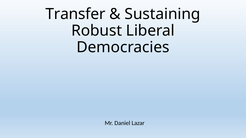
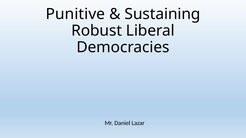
Transfer: Transfer -> Punitive
